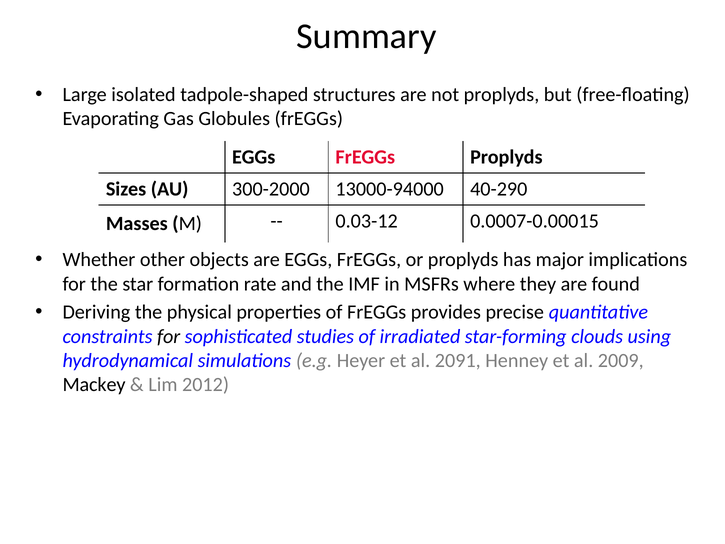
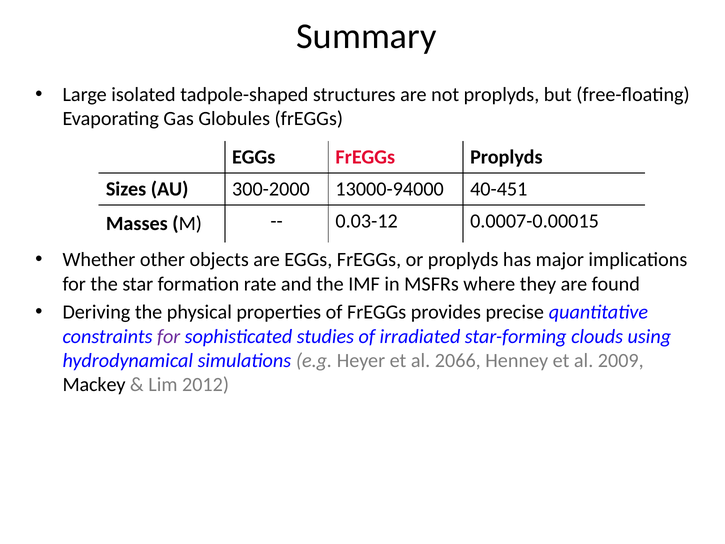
40-290: 40-290 -> 40-451
for at (169, 336) colour: black -> purple
2091: 2091 -> 2066
